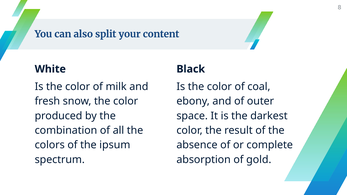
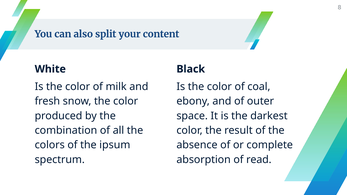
gold: gold -> read
